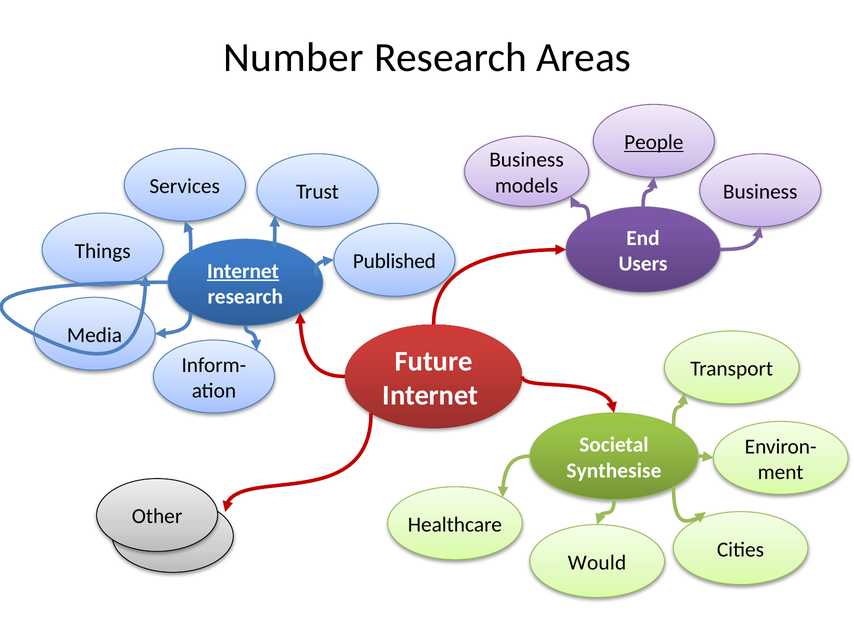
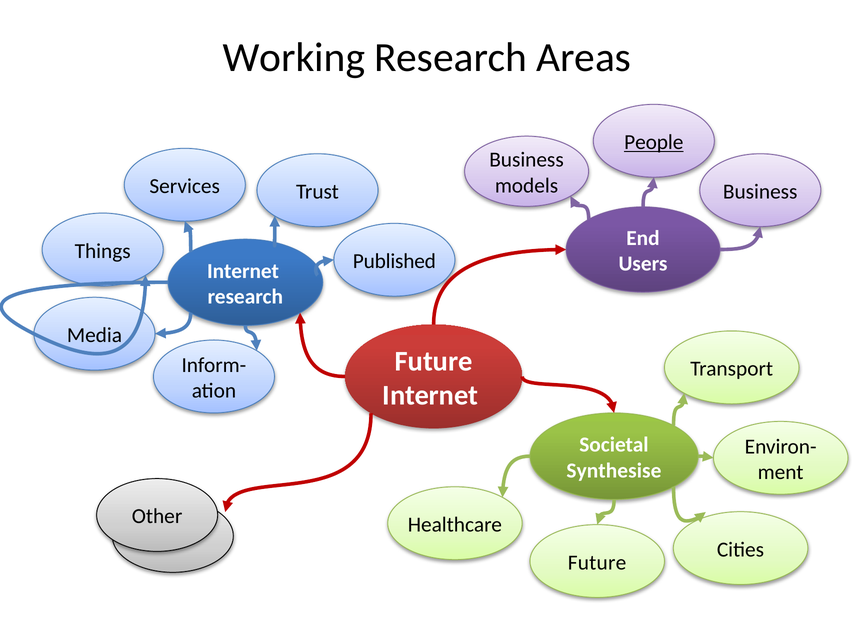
Number: Number -> Working
Internet at (243, 271) underline: present -> none
Would at (597, 563): Would -> Future
